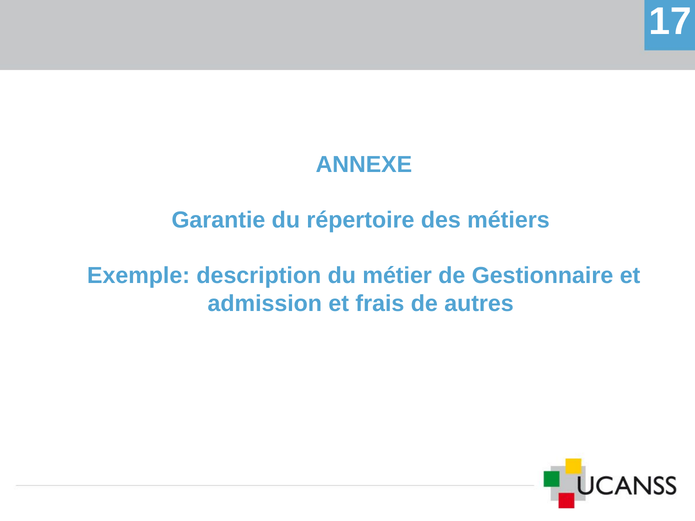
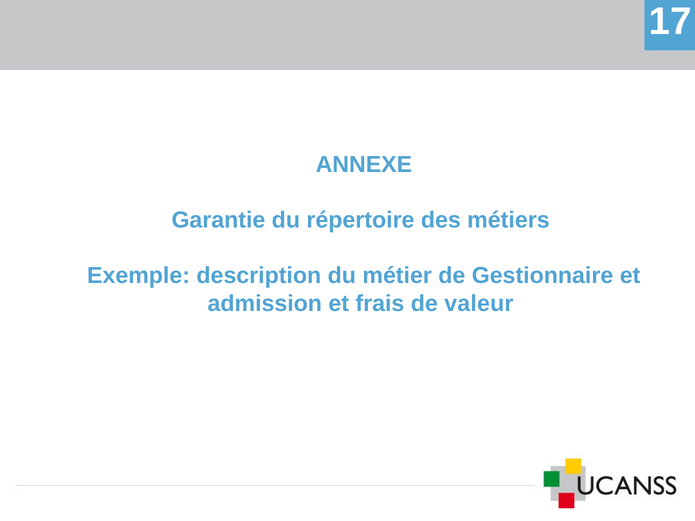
autres: autres -> valeur
